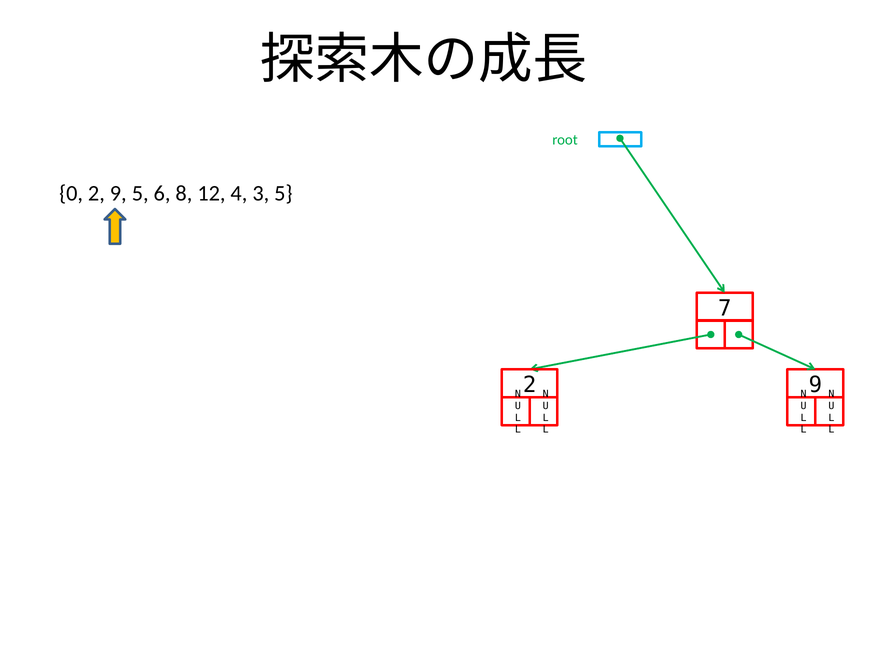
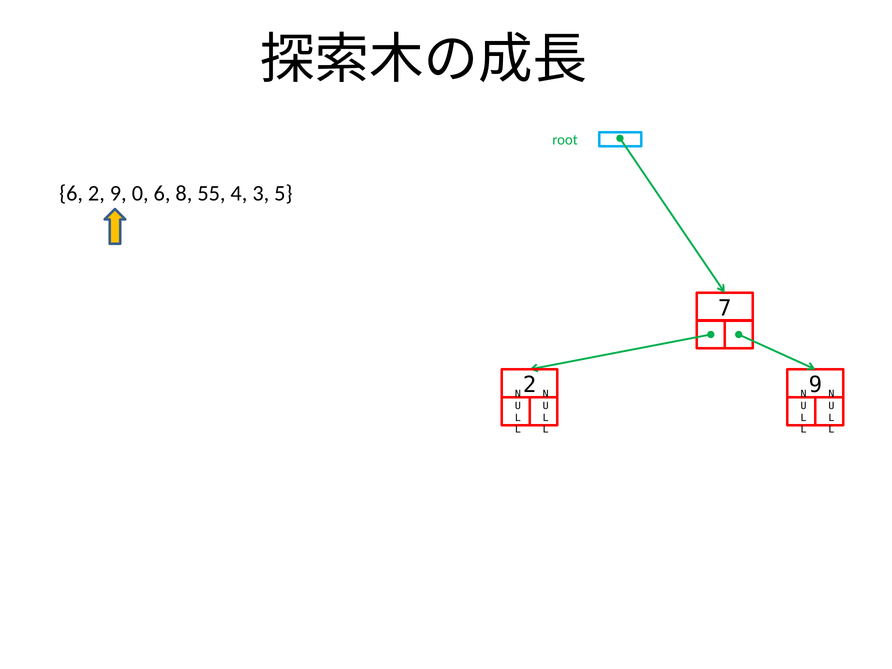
0 at (71, 194): 0 -> 6
9 5: 5 -> 0
12: 12 -> 55
